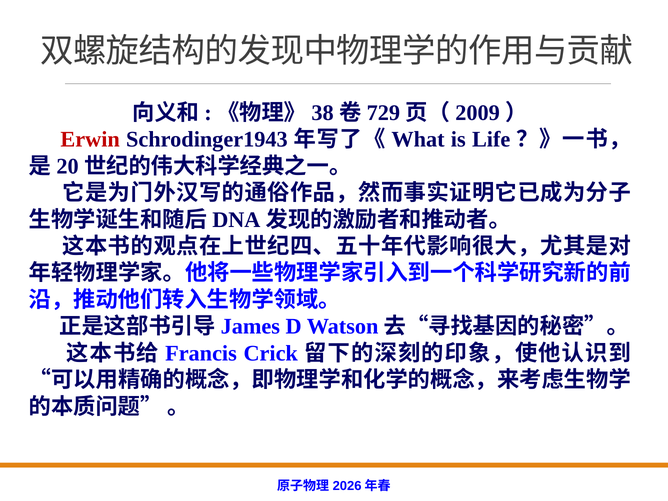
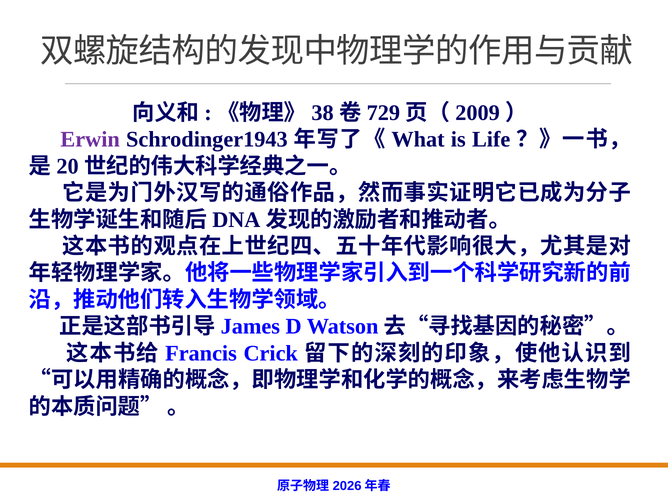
Erwin colour: red -> purple
